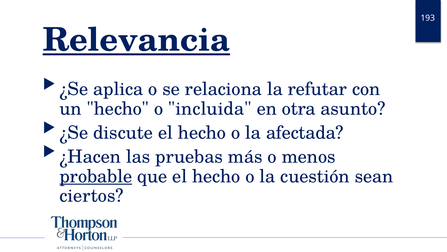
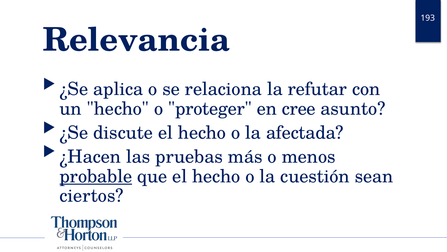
Relevancia underline: present -> none
incluida: incluida -> proteger
otra: otra -> cree
